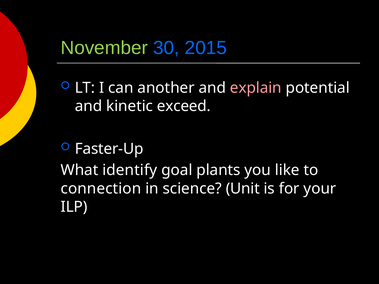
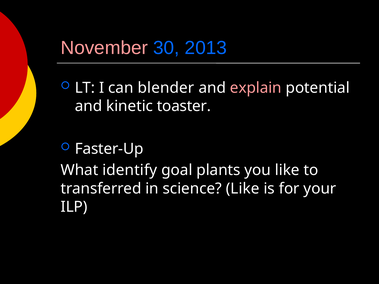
November colour: light green -> pink
2015: 2015 -> 2013
another: another -> blender
exceed: exceed -> toaster
connection: connection -> transferred
science Unit: Unit -> Like
